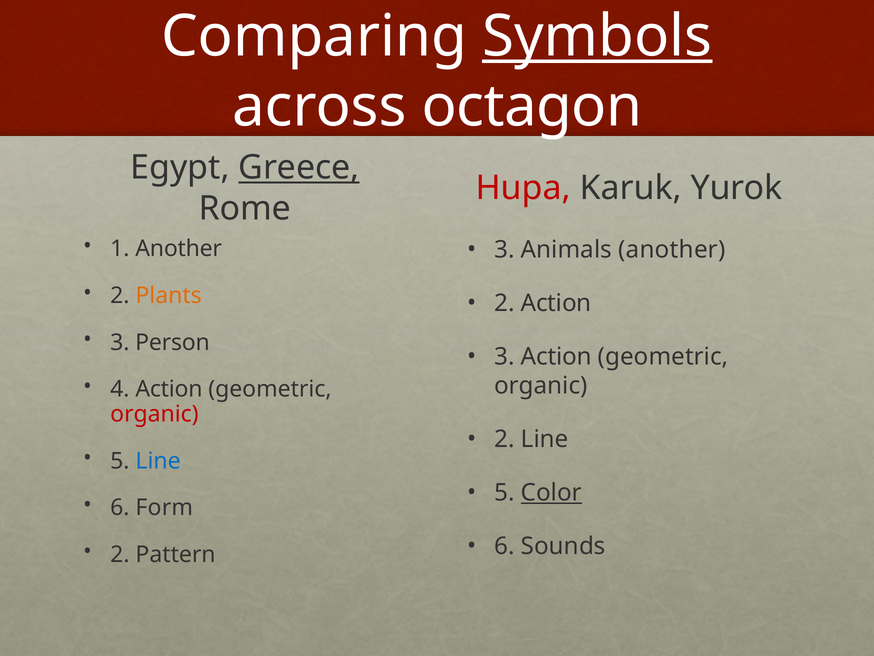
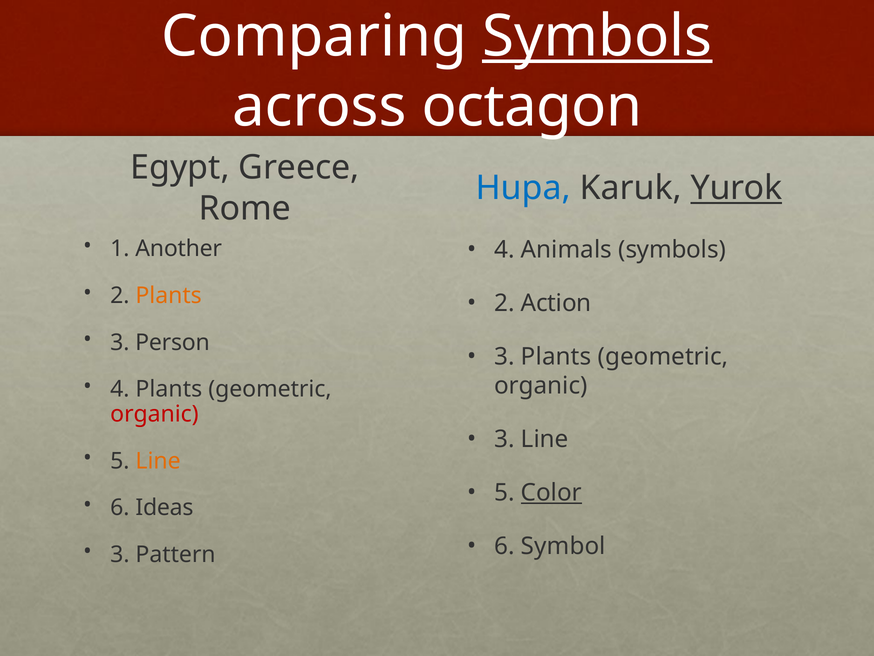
Greece underline: present -> none
Hupa colour: red -> blue
Yurok underline: none -> present
3 at (504, 249): 3 -> 4
Animals another: another -> symbols
3 Action: Action -> Plants
4 Action: Action -> Plants
2 at (504, 439): 2 -> 3
Line at (158, 461) colour: blue -> orange
Form: Form -> Ideas
Sounds: Sounds -> Symbol
2 at (120, 554): 2 -> 3
